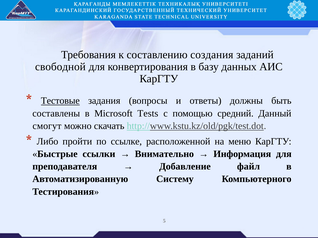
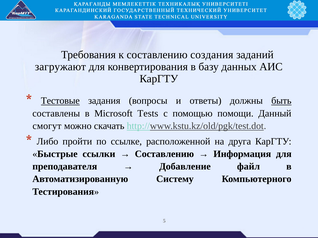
свободной: свободной -> загружают
быть underline: none -> present
средний: средний -> помощи
меню: меню -> друга
Внимательно at (164, 154): Внимательно -> Составлению
